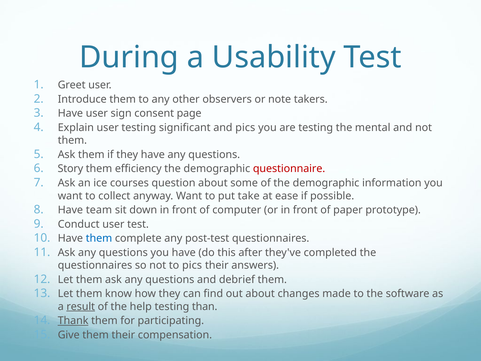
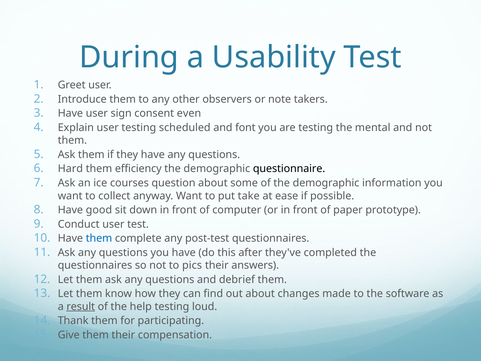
page: page -> even
significant: significant -> scheduled
and pics: pics -> font
Story: Story -> Hard
questionnaire colour: red -> black
team: team -> good
than: than -> loud
Thank underline: present -> none
